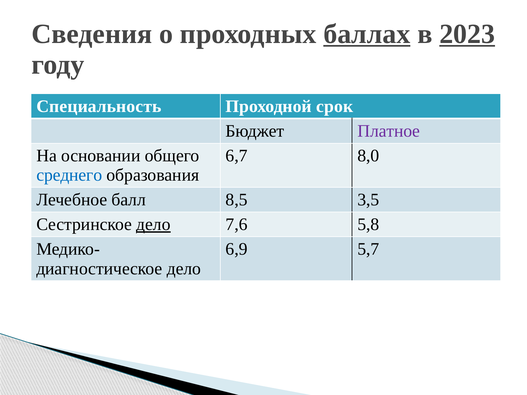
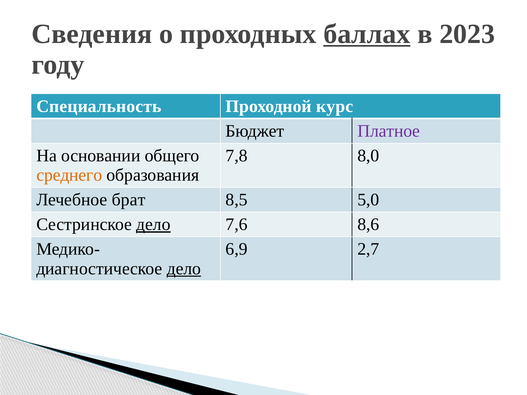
2023 underline: present -> none
срок: срок -> курс
6,7: 6,7 -> 7,8
среднего colour: blue -> orange
балл: балл -> брат
3,5: 3,5 -> 5,0
5,8: 5,8 -> 8,6
5,7: 5,7 -> 2,7
дело at (184, 269) underline: none -> present
